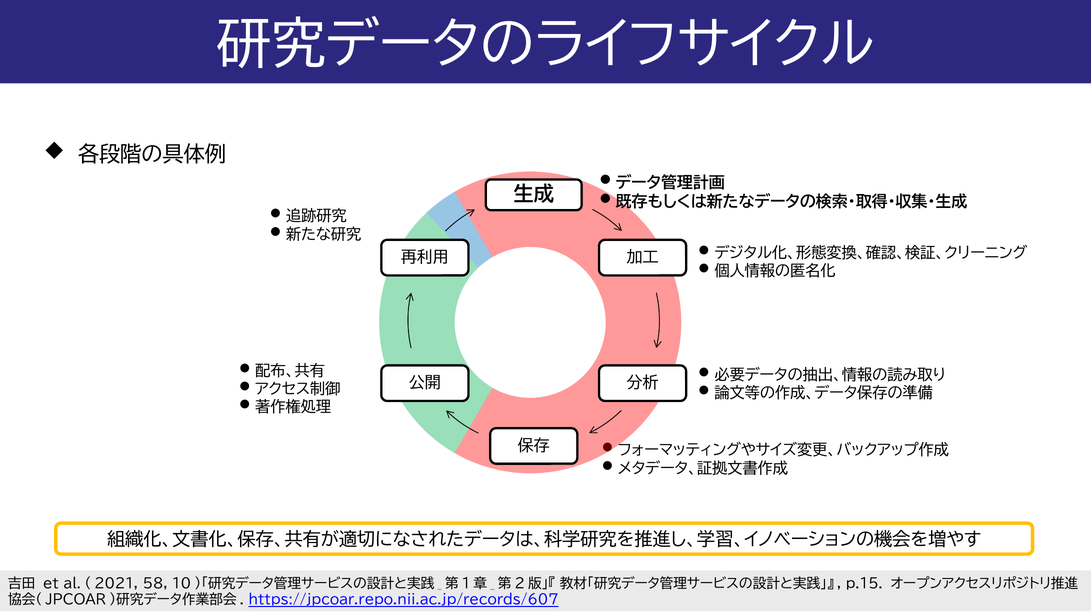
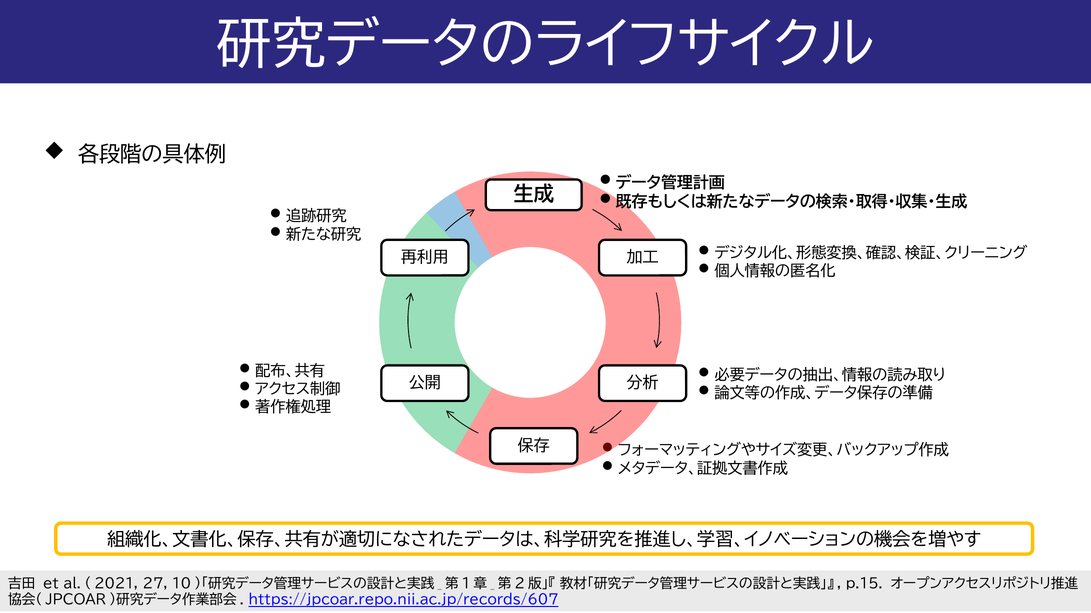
58: 58 -> 27
